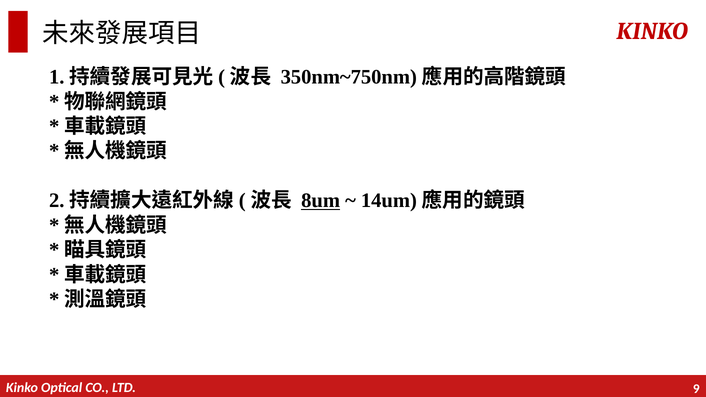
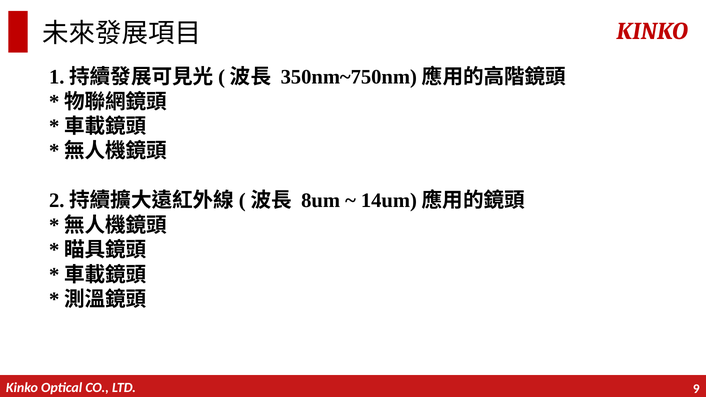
8um underline: present -> none
